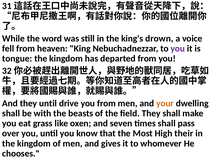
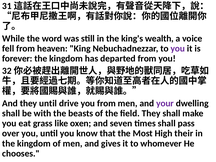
drown: drown -> wealth
tongue: tongue -> forever
your colour: orange -> purple
